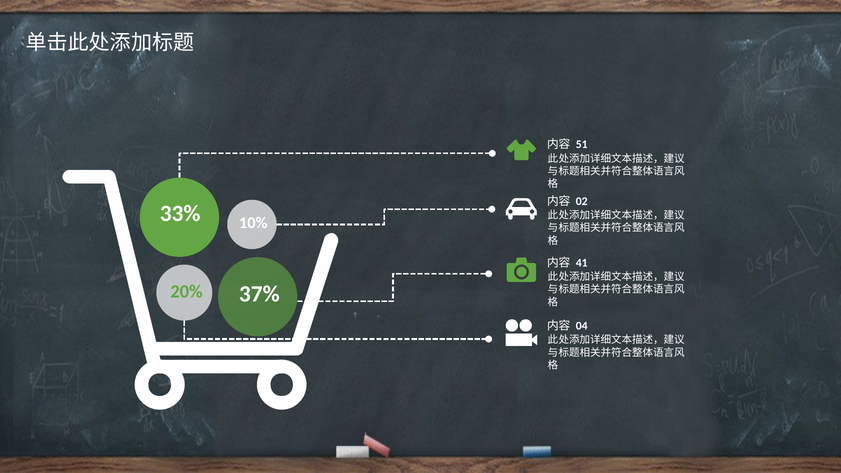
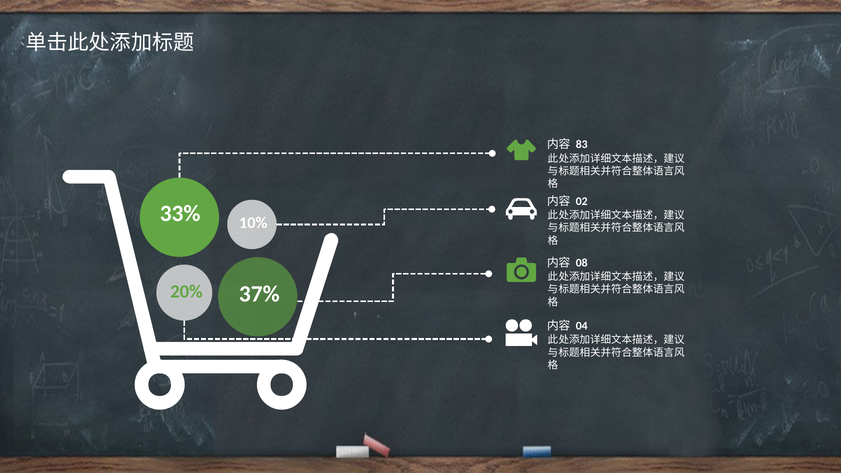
51: 51 -> 83
41: 41 -> 08
